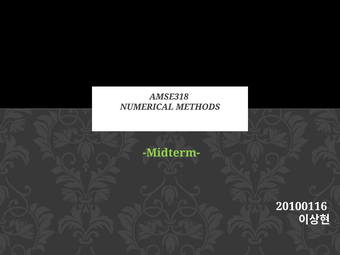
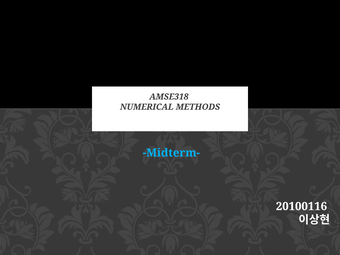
Midterm- colour: light green -> light blue
